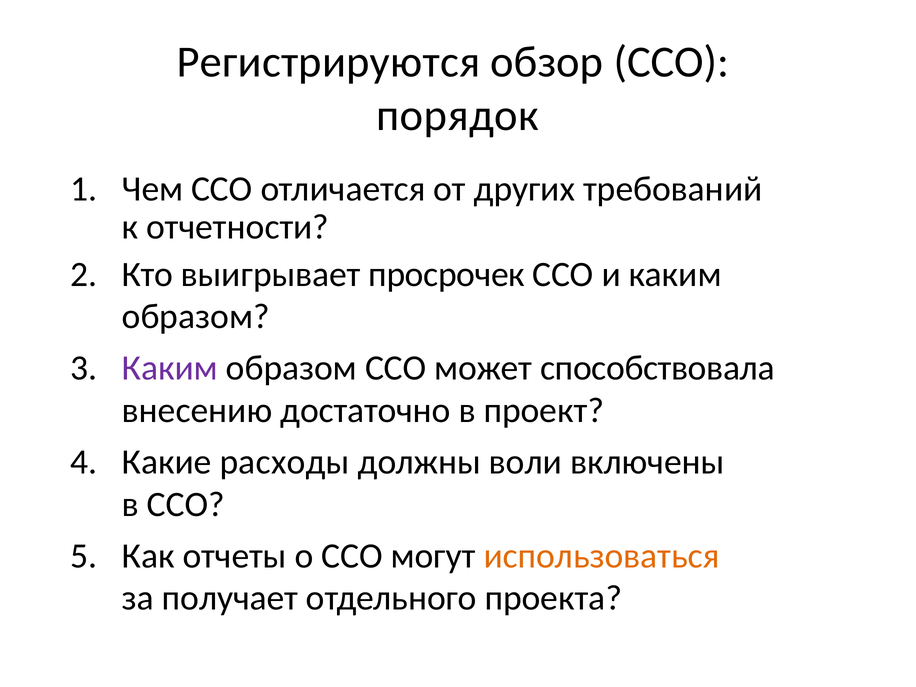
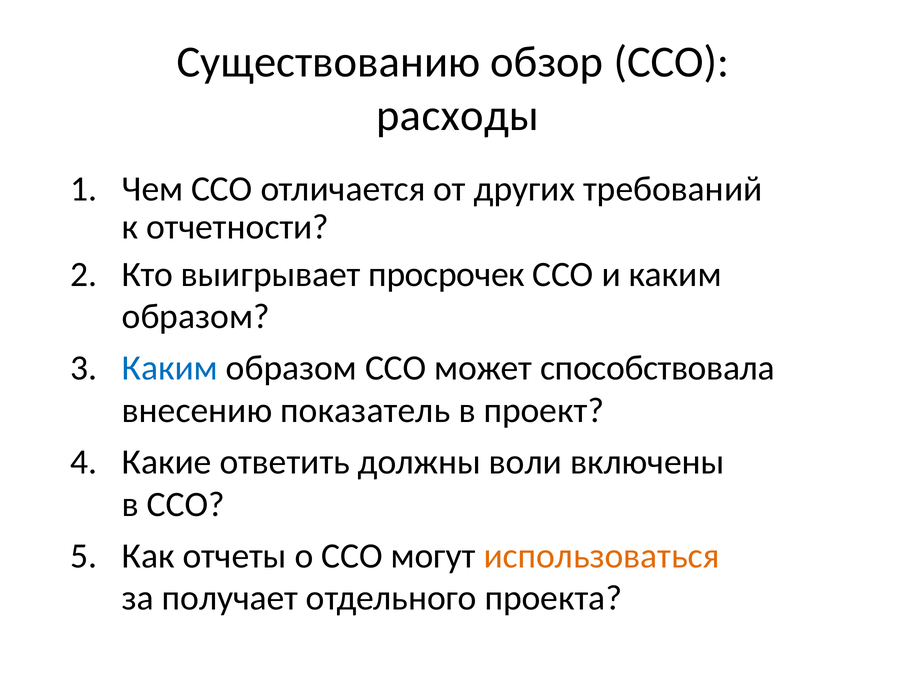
Регистрируются: Регистрируются -> Существованию
порядок: порядок -> расходы
Каким at (170, 368) colour: purple -> blue
достаточно: достаточно -> показатель
расходы: расходы -> ответить
